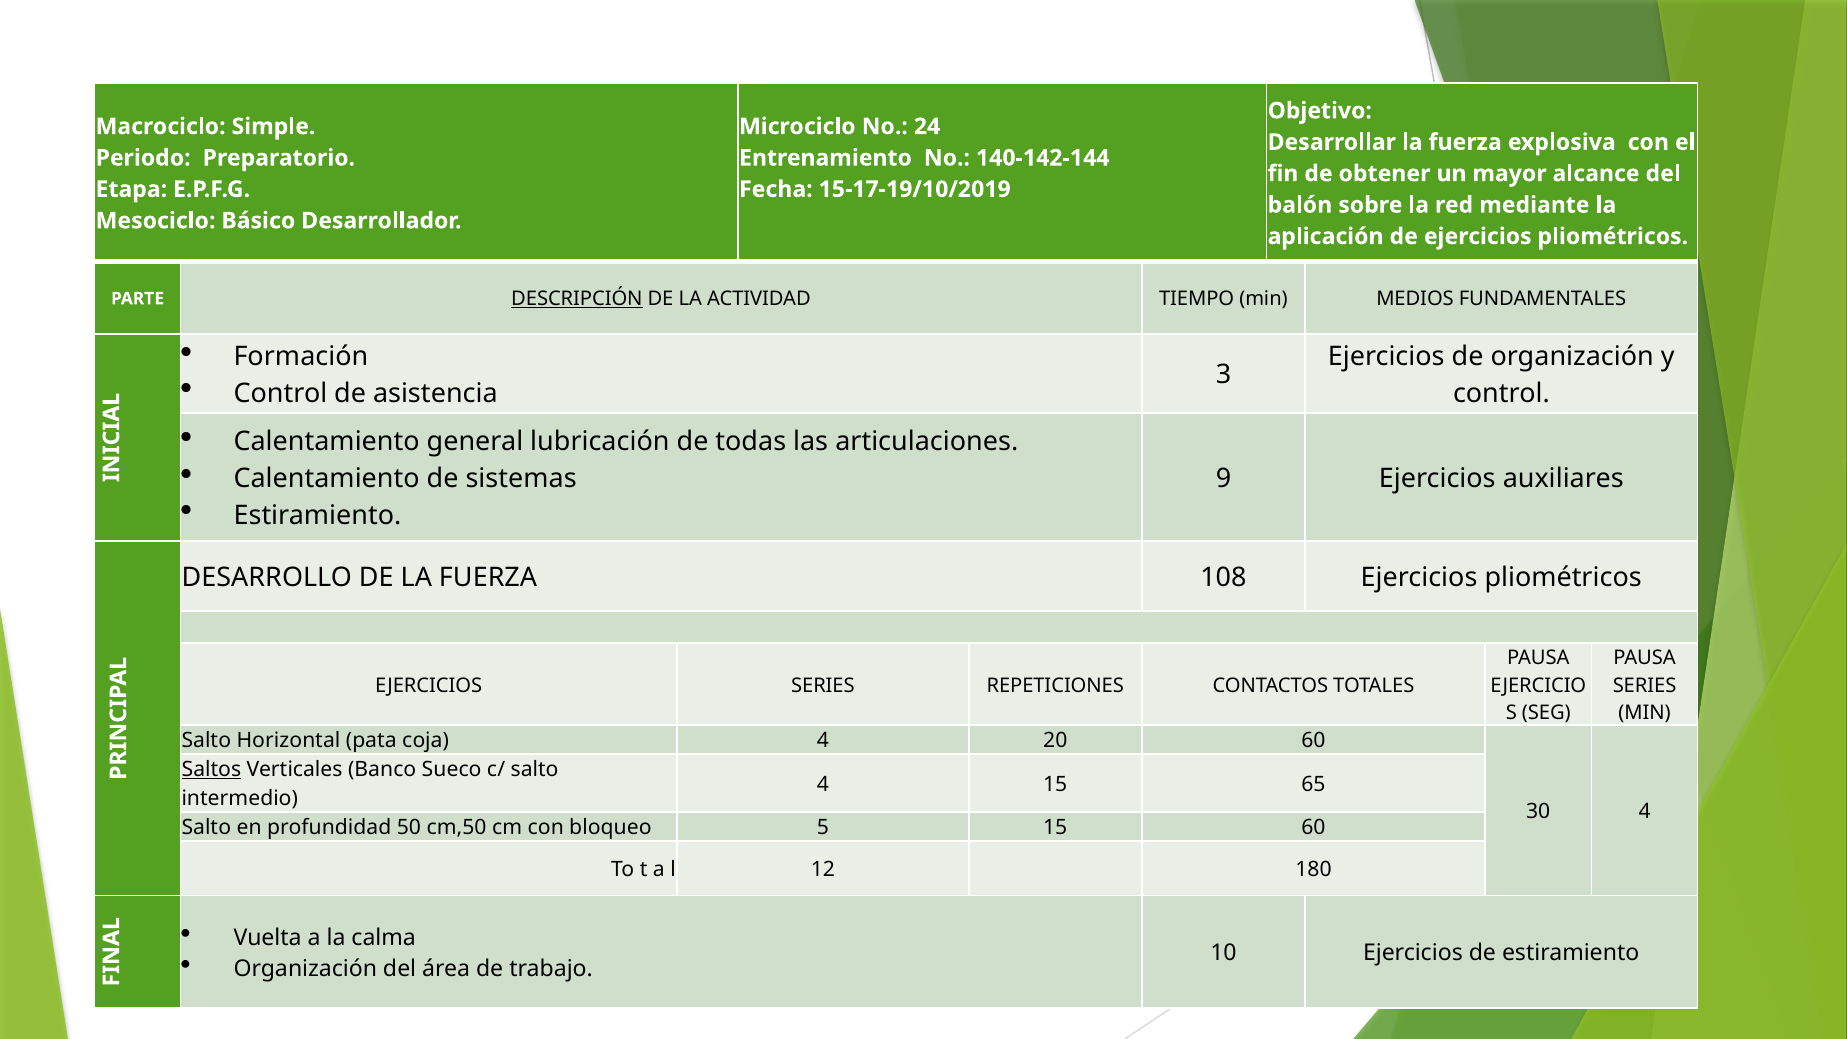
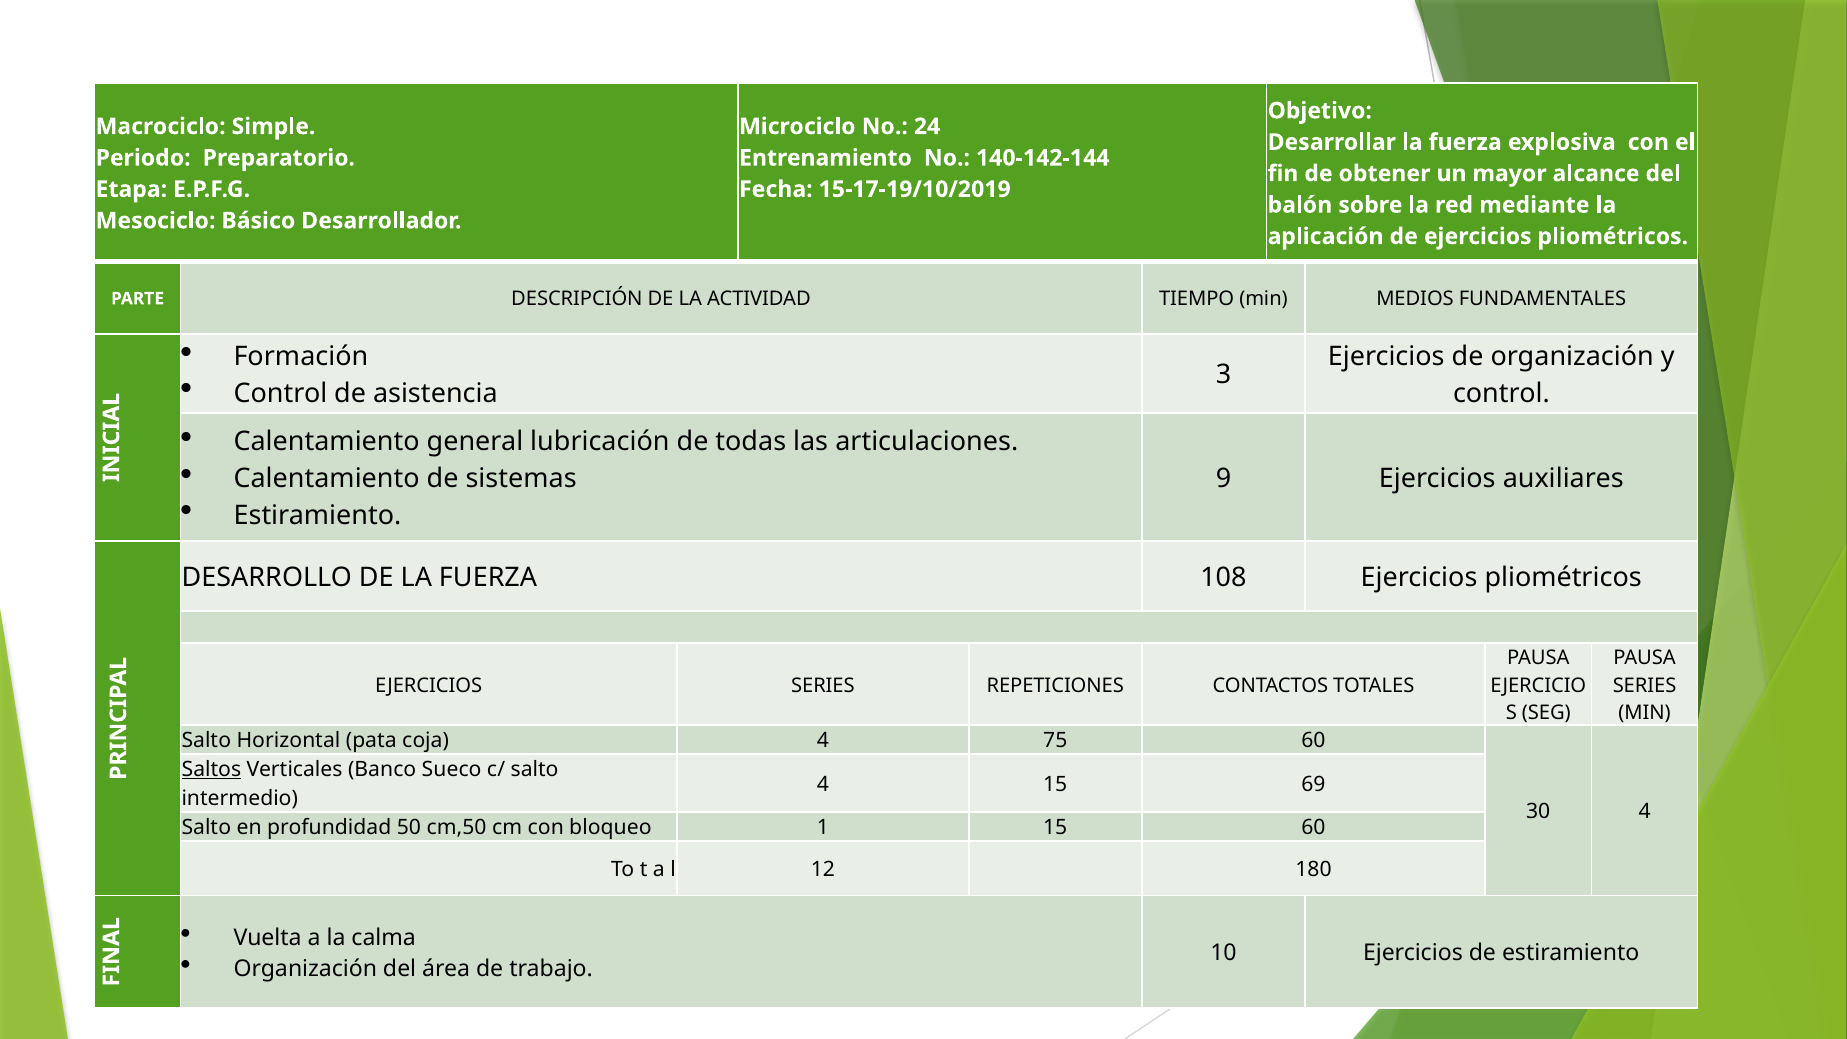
DESCRIPCIÓN underline: present -> none
20: 20 -> 75
65: 65 -> 69
5: 5 -> 1
